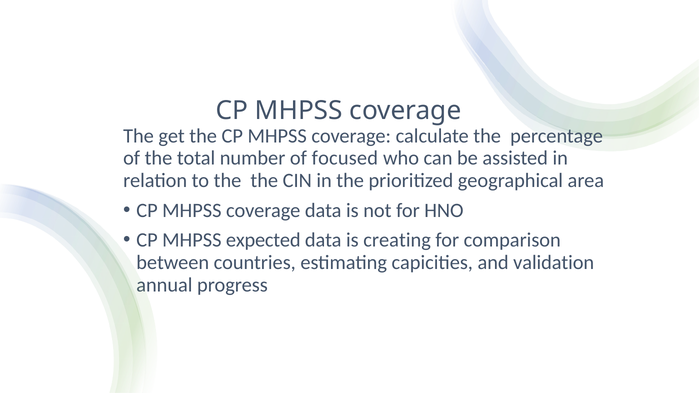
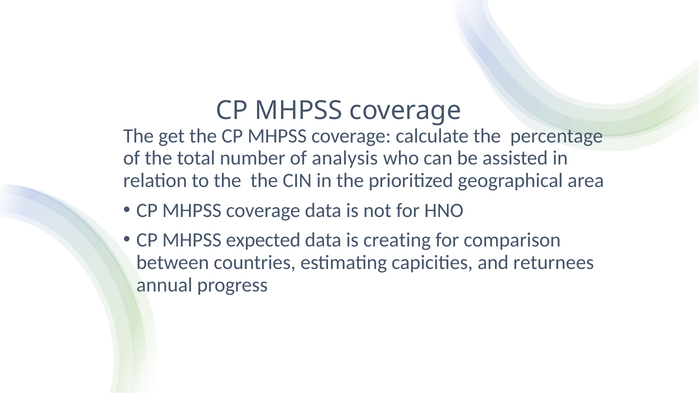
focused: focused -> analysis
validation: validation -> returnees
